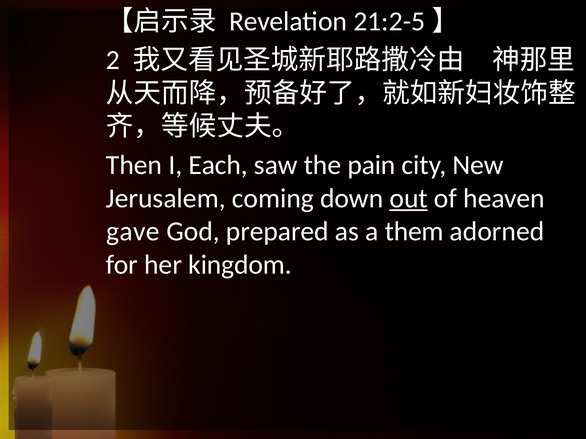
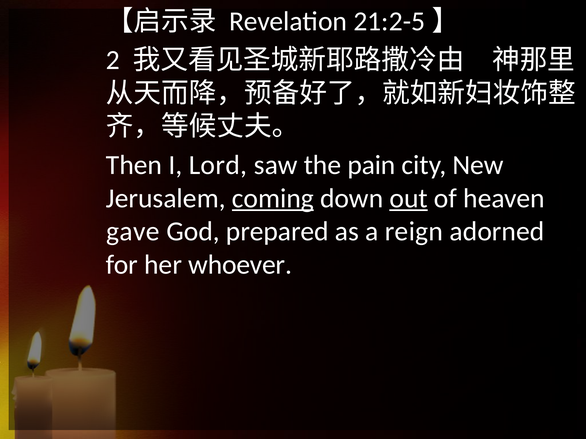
Each: Each -> Lord
coming underline: none -> present
them: them -> reign
kingdom: kingdom -> whoever
